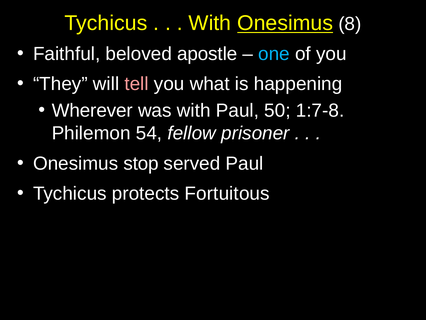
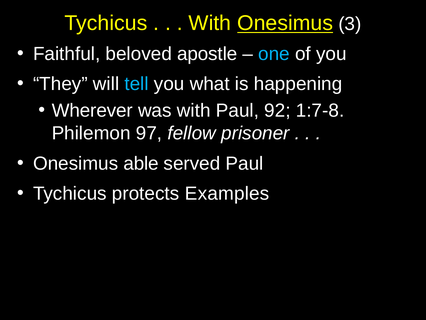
8: 8 -> 3
tell colour: pink -> light blue
50: 50 -> 92
54: 54 -> 97
stop: stop -> able
Fortuitous: Fortuitous -> Examples
